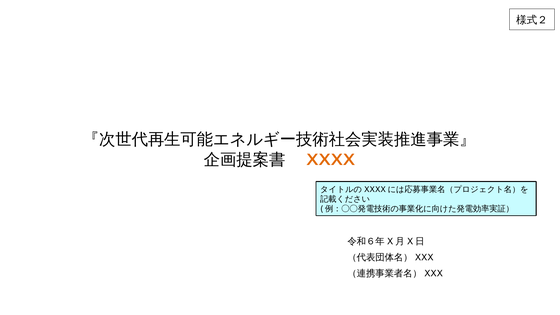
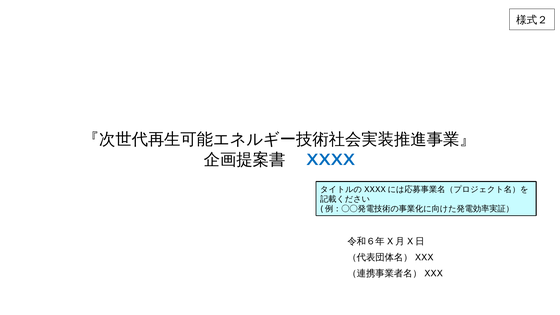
XXXX colour: orange -> blue
